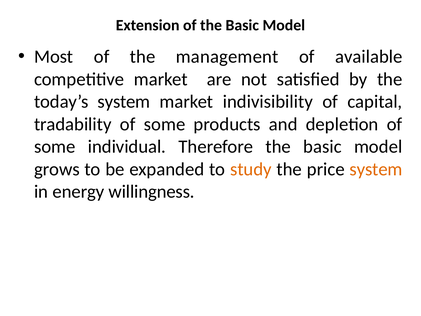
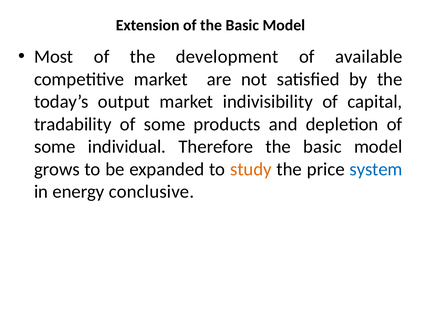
management: management -> development
today’s system: system -> output
system at (376, 169) colour: orange -> blue
willingness: willingness -> conclusive
